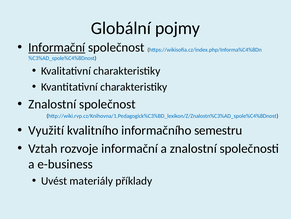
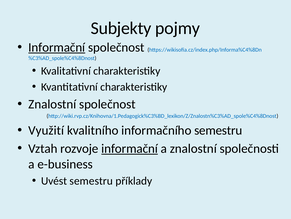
Globální: Globální -> Subjekty
informační at (130, 148) underline: none -> present
Uvést materiály: materiály -> semestru
